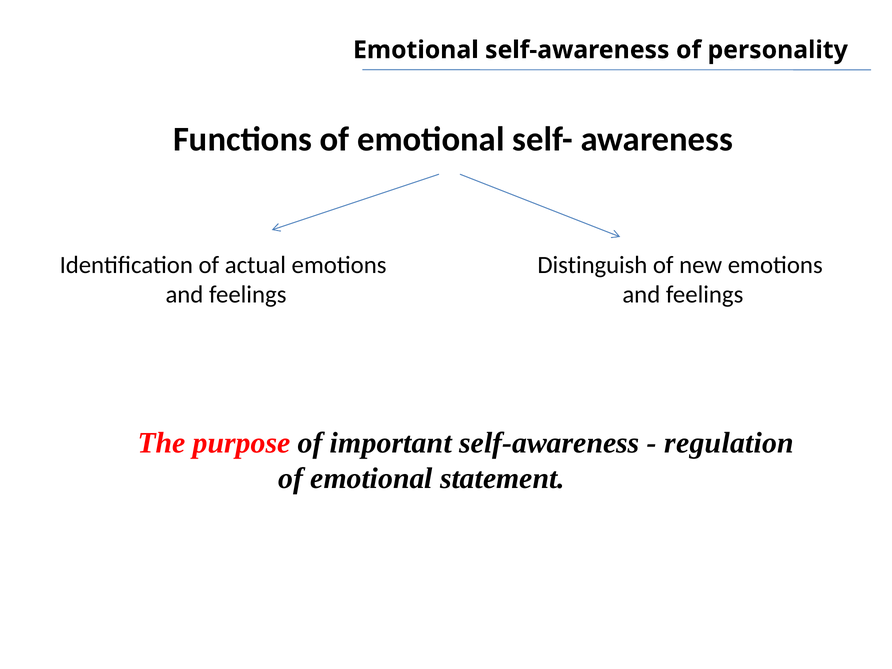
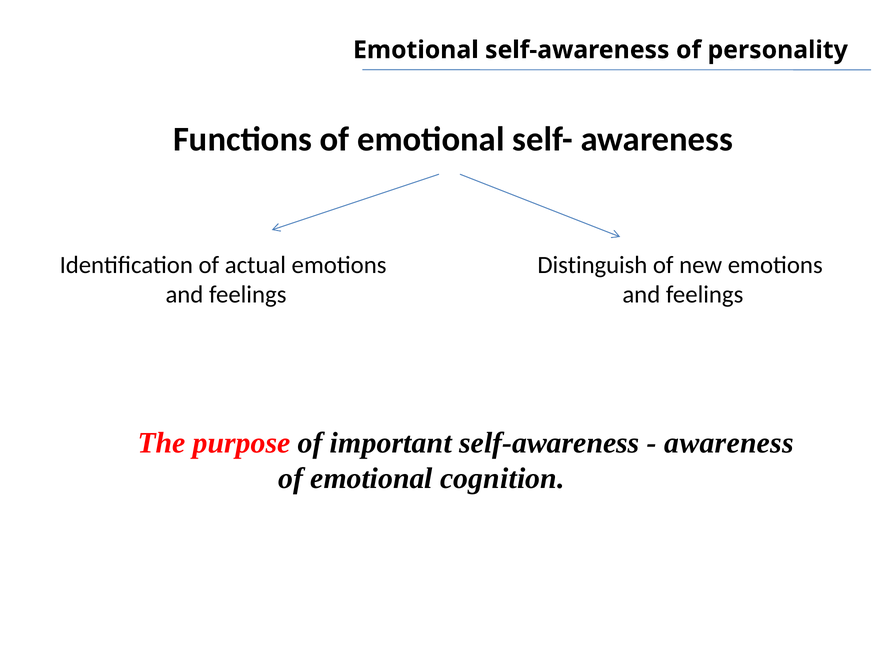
regulation at (729, 443): regulation -> awareness
statement: statement -> cognition
